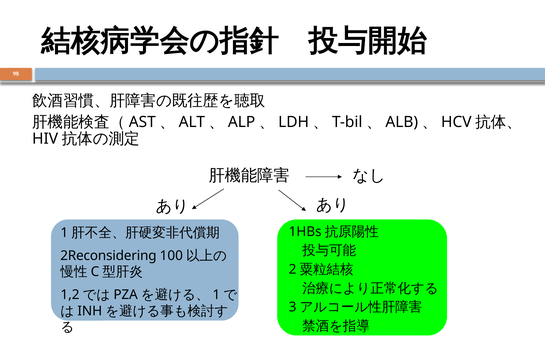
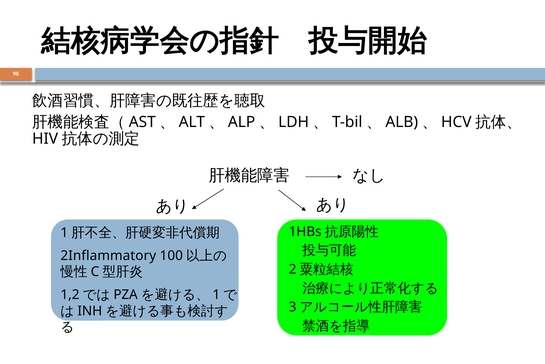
2Reconsidering: 2Reconsidering -> 2Inflammatory
